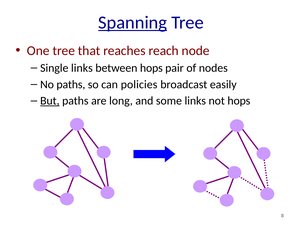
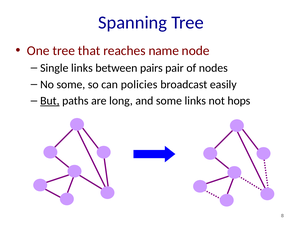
Spanning underline: present -> none
reach: reach -> name
between hops: hops -> pairs
No paths: paths -> some
